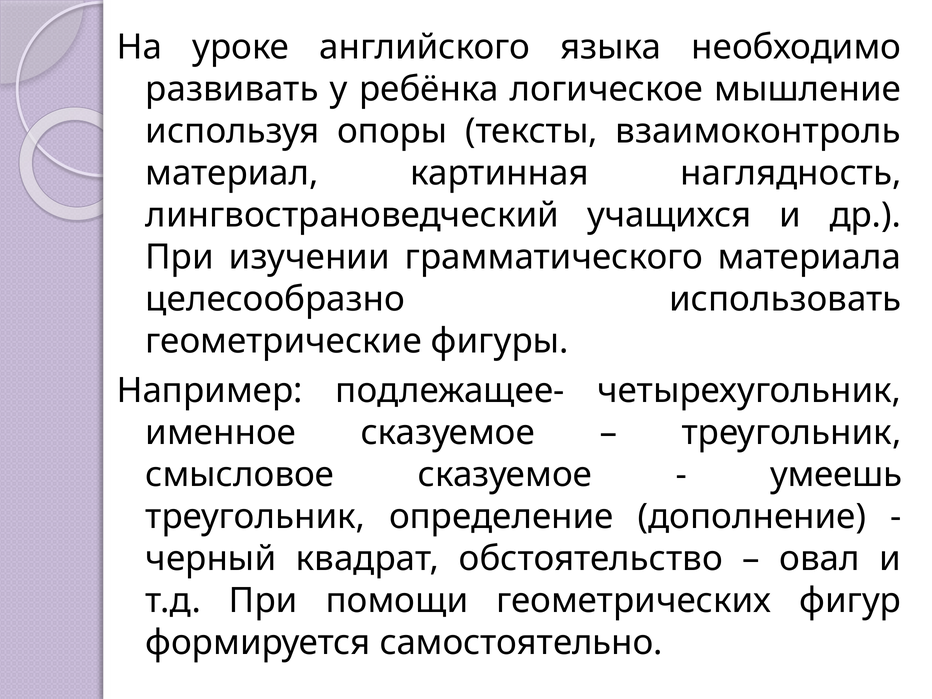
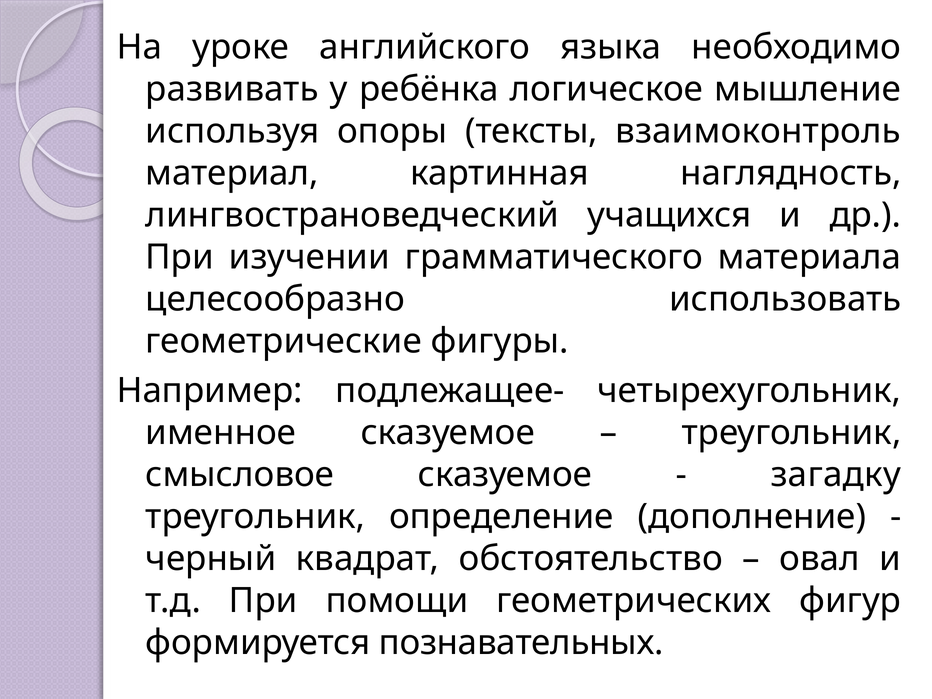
умеешь: умеешь -> загадку
самостоятельно: самостоятельно -> познавательных
